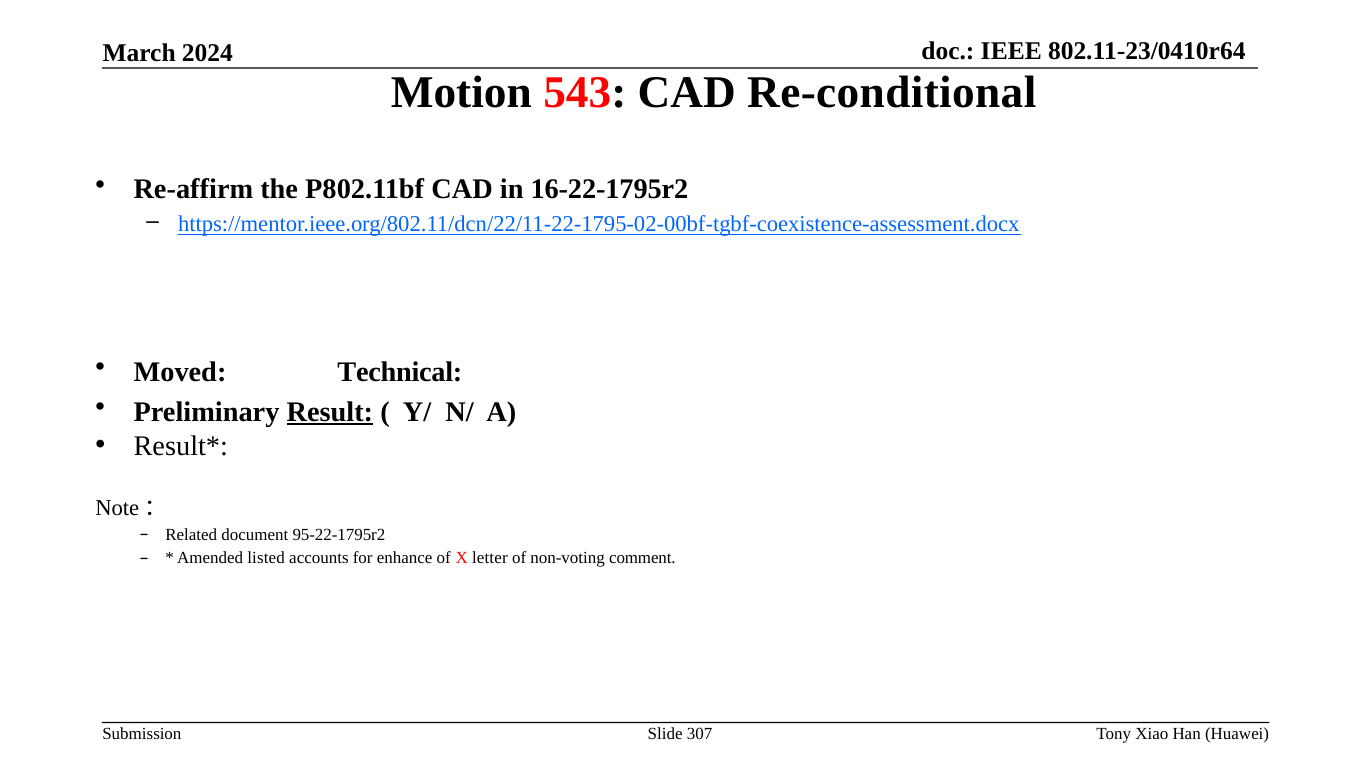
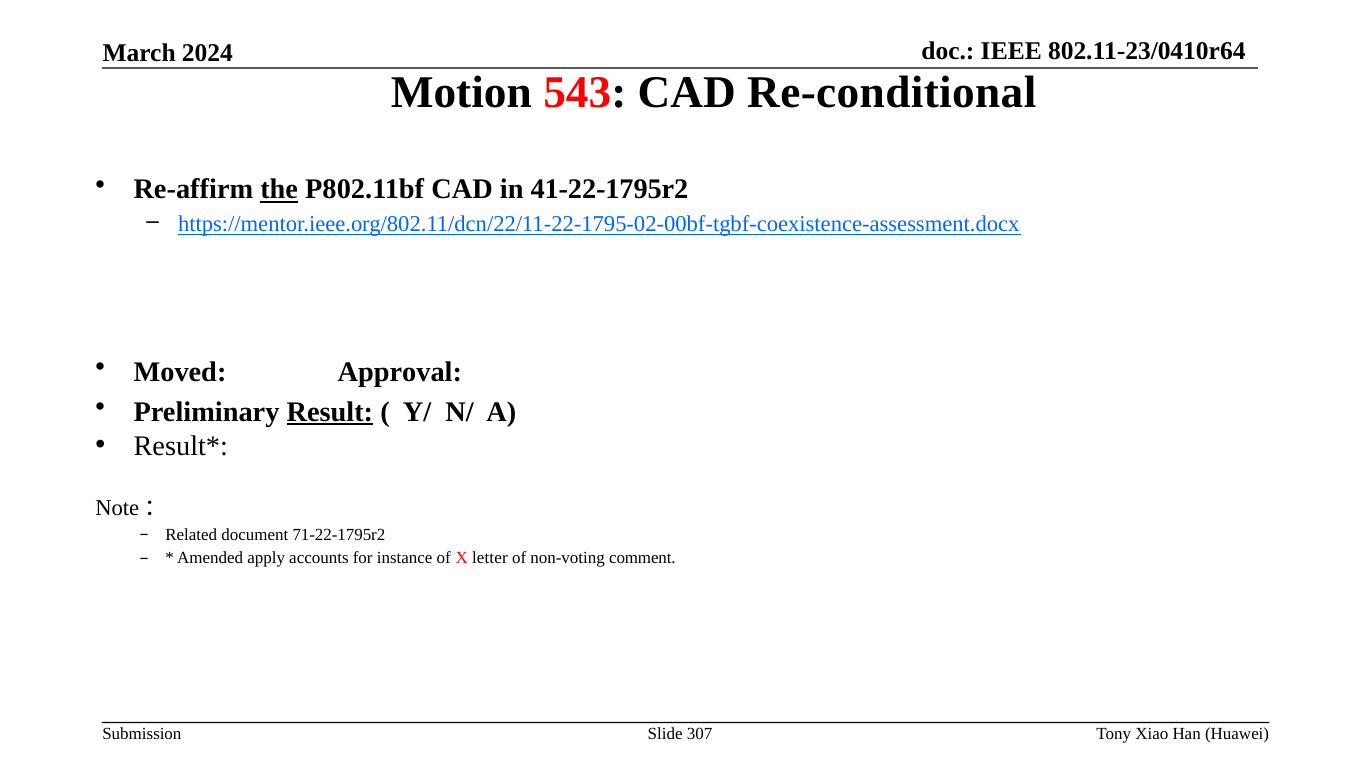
the underline: none -> present
16-22-1795r2: 16-22-1795r2 -> 41-22-1795r2
Technical: Technical -> Approval
95-22-1795r2: 95-22-1795r2 -> 71-22-1795r2
listed: listed -> apply
enhance: enhance -> instance
